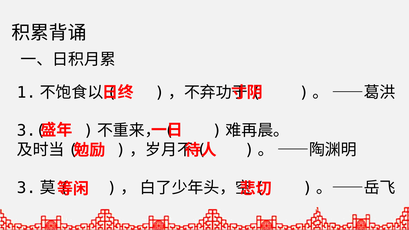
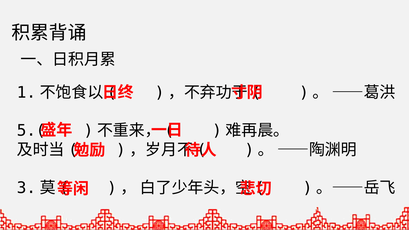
3.(: 3.( -> 5.(
